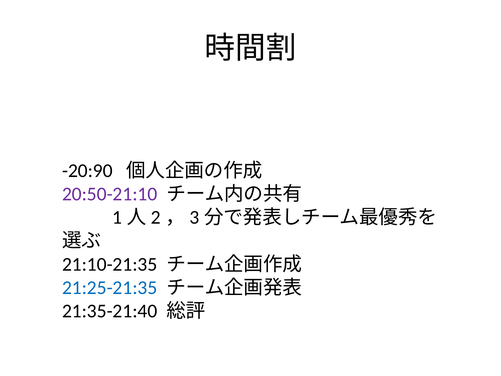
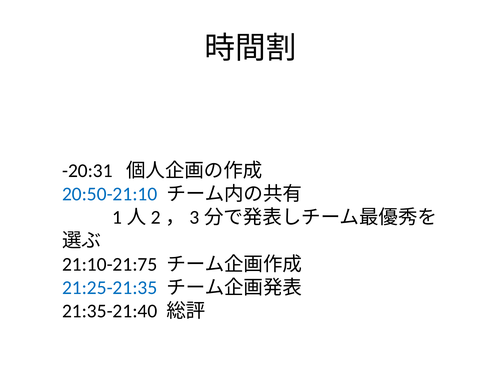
-20:90: -20:90 -> -20:31
20:50-21:10 colour: purple -> blue
21:10-21:35: 21:10-21:35 -> 21:10-21:75
